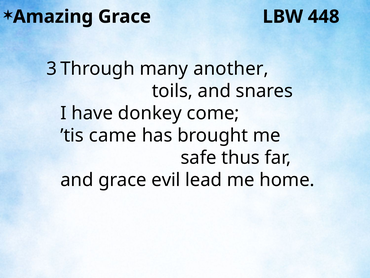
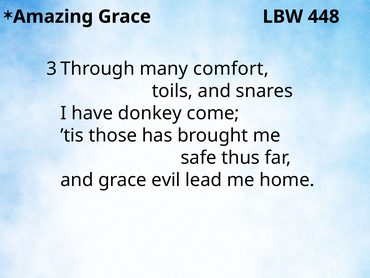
another: another -> comfort
came: came -> those
